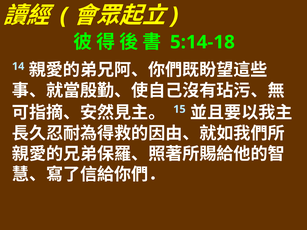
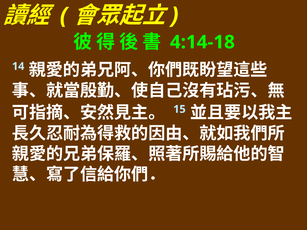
5:14-18: 5:14-18 -> 4:14-18
